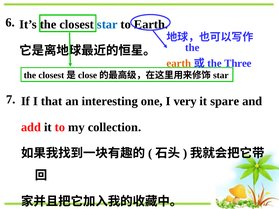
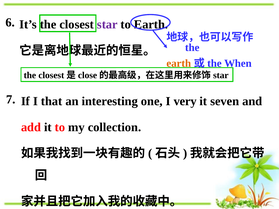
star colour: blue -> purple
Three: Three -> When
spare: spare -> seven
